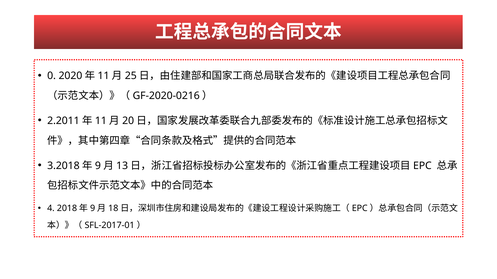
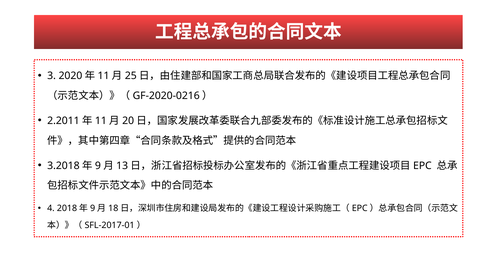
0: 0 -> 3
